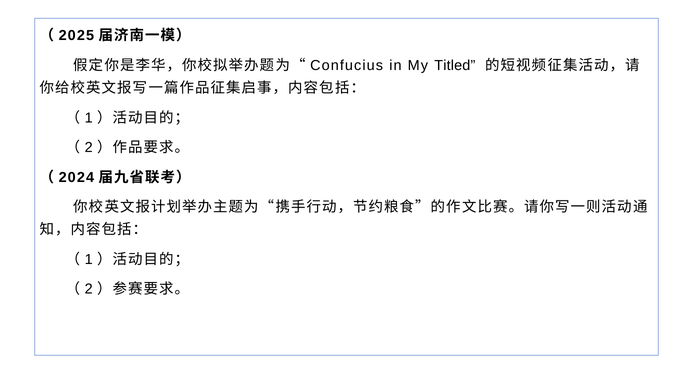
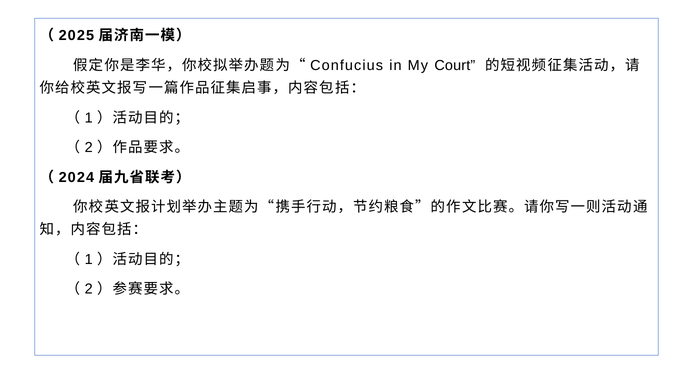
Titled: Titled -> Court
